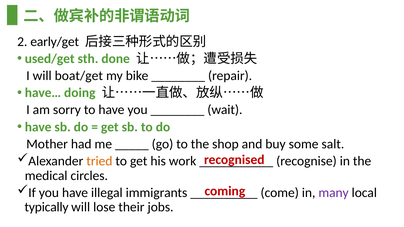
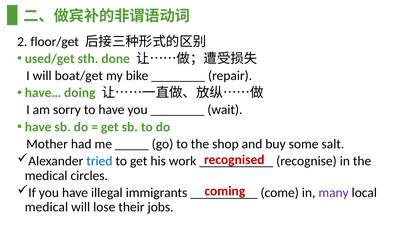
early/get: early/get -> floor/get
tried colour: orange -> blue
typically at (47, 207): typically -> medical
